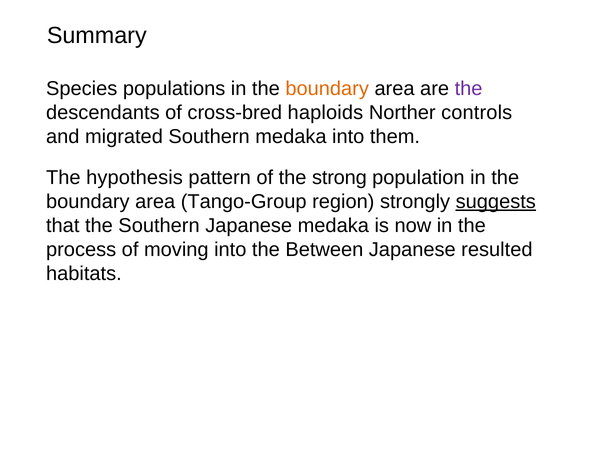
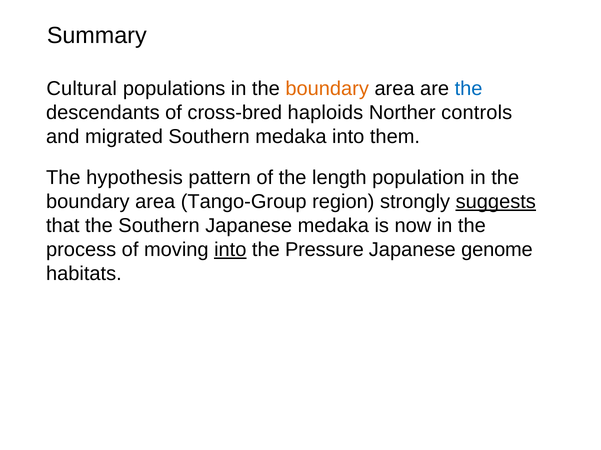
Species: Species -> Cultural
the at (469, 89) colour: purple -> blue
strong: strong -> length
into at (230, 250) underline: none -> present
Between: Between -> Pressure
resulted: resulted -> genome
